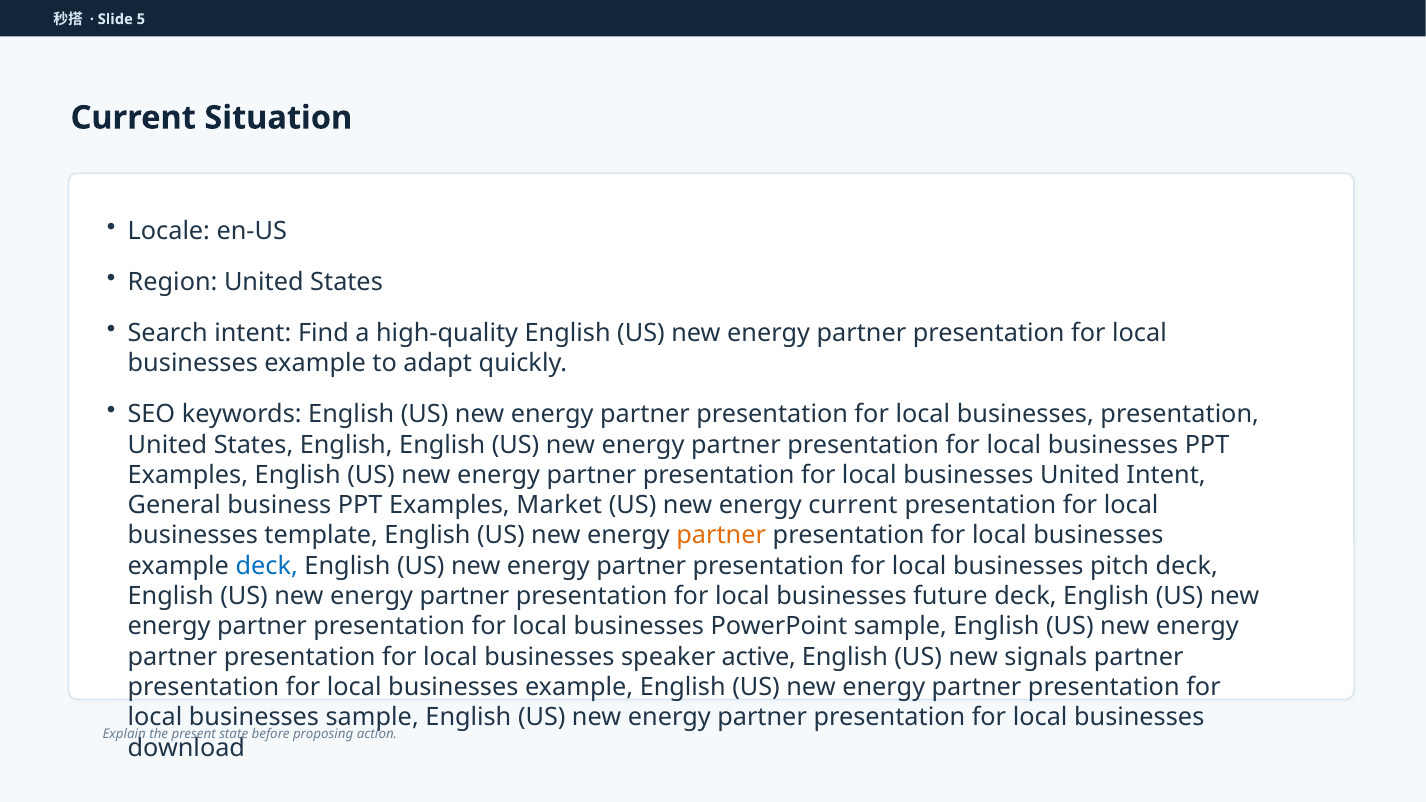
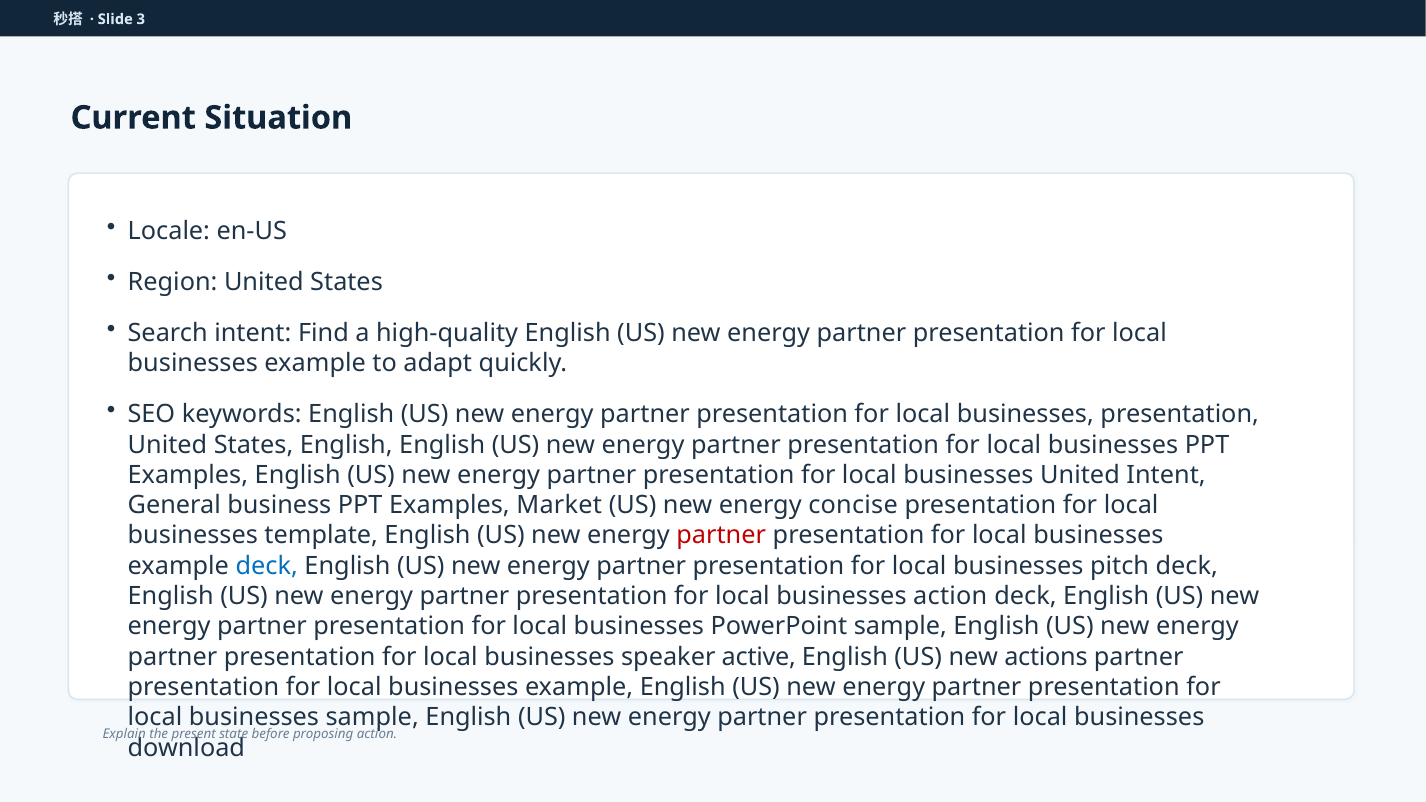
5: 5 -> 3
energy current: current -> concise
partner at (721, 536) colour: orange -> red
businesses future: future -> action
signals: signals -> actions
